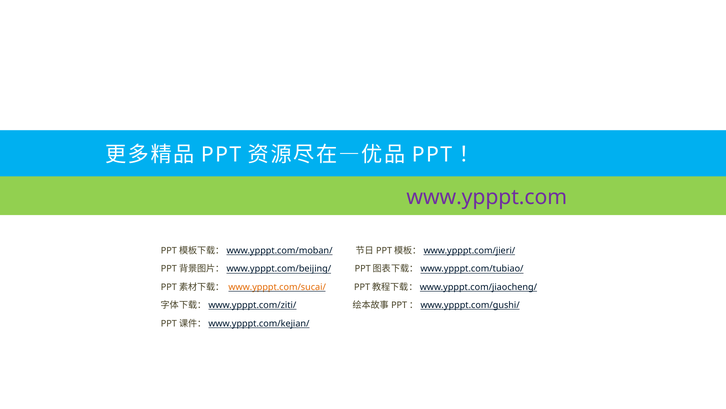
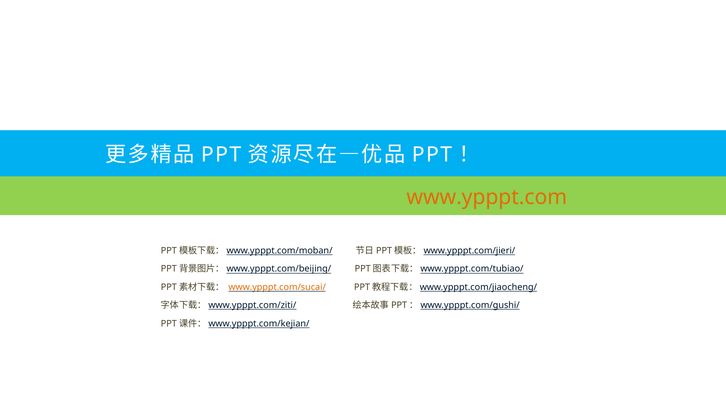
www.ypppt.com colour: purple -> orange
